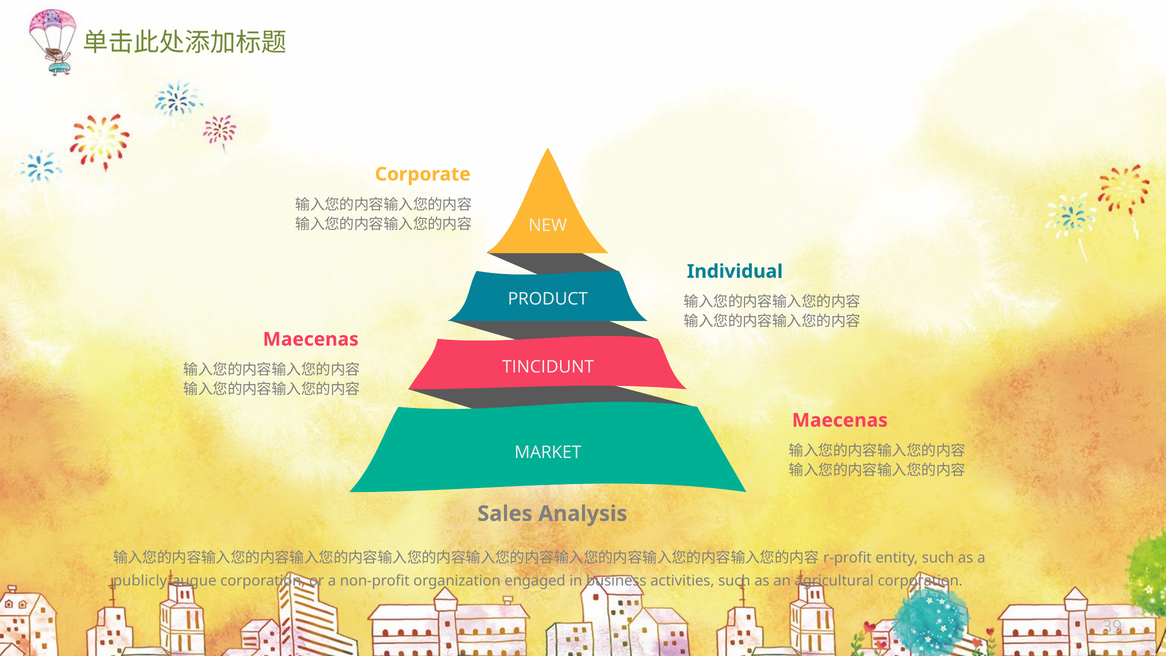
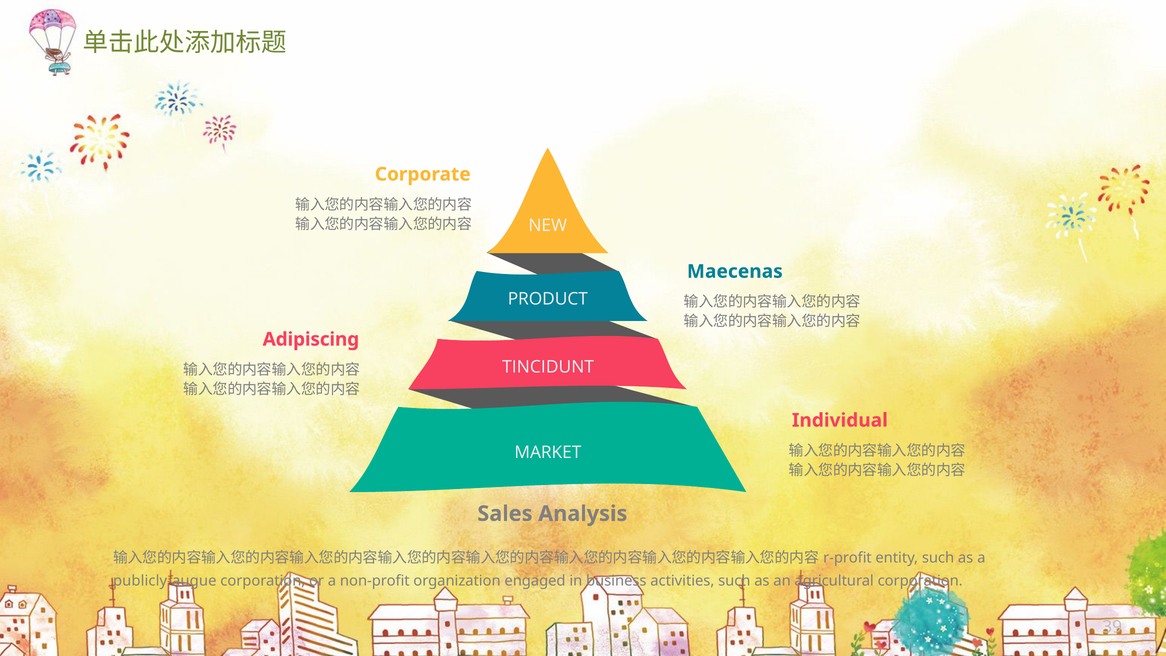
Individual: Individual -> Maecenas
Maecenas at (311, 339): Maecenas -> Adipiscing
Maecenas at (840, 420): Maecenas -> Individual
